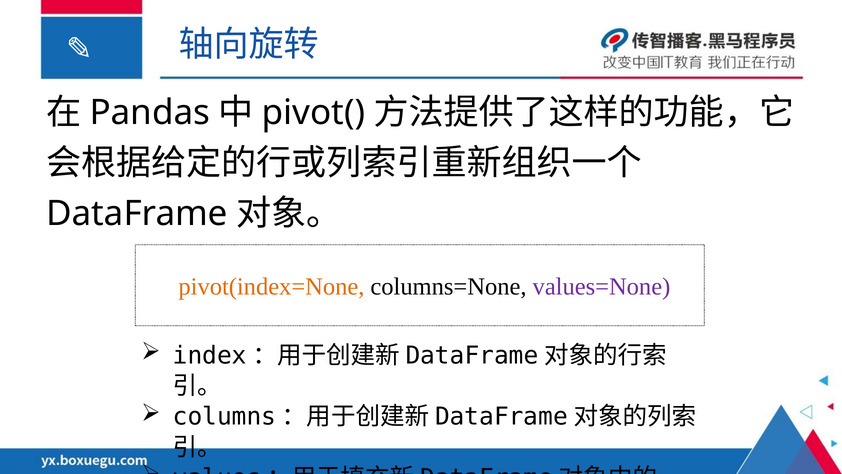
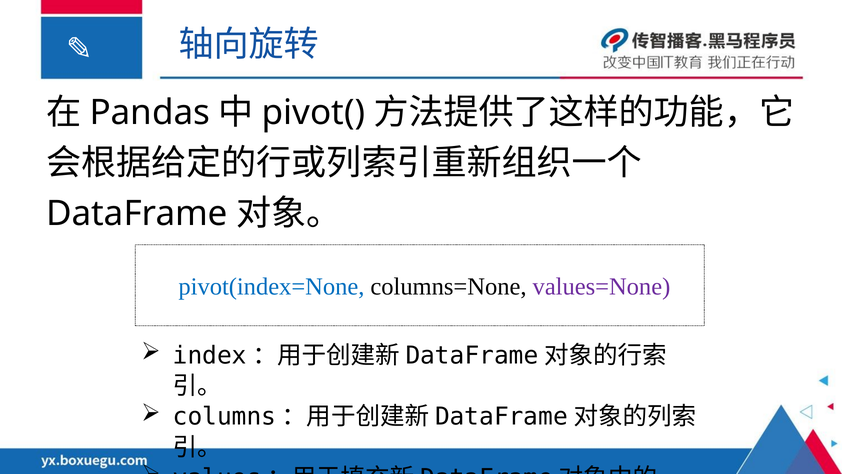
pivot(index=None colour: orange -> blue
